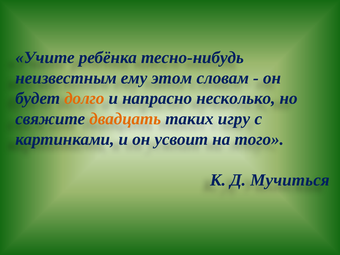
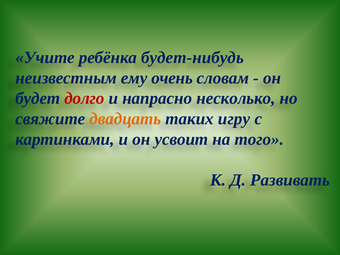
тесно-нибудь: тесно-нибудь -> будет-нибудь
этом: этом -> очень
долго colour: orange -> red
Мучиться: Мучиться -> Развивать
